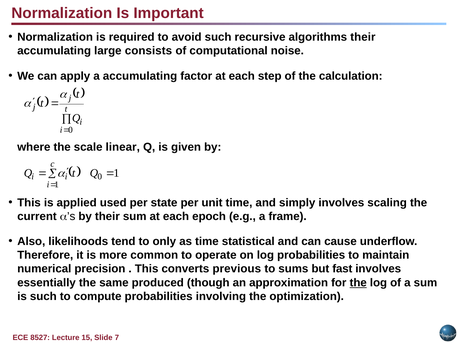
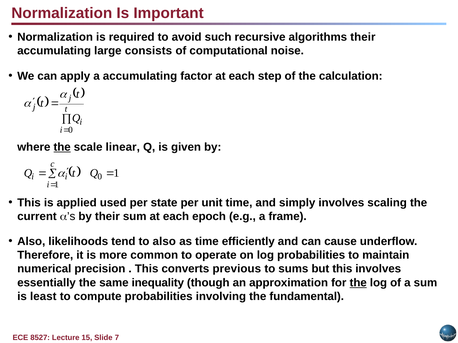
the at (62, 147) underline: none -> present
to only: only -> also
statistical: statistical -> efficiently
but fast: fast -> this
produced: produced -> inequality
is such: such -> least
optimization: optimization -> fundamental
